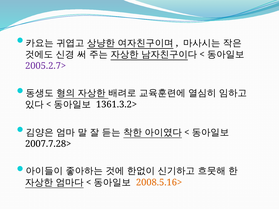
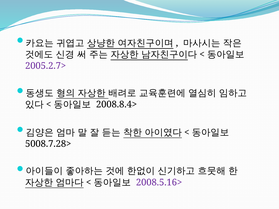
1361.3.2>: 1361.3.2> -> 2008.8.4>
2007.7.28>: 2007.7.28> -> 5008.7.28>
2008.5.16> colour: orange -> purple
